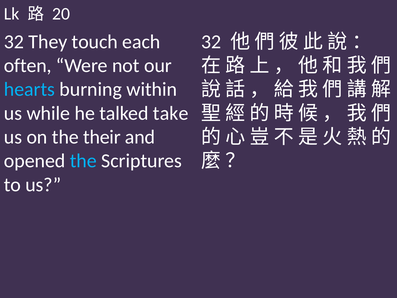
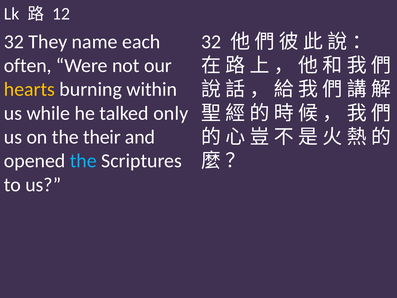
20: 20 -> 12
touch: touch -> name
hearts colour: light blue -> yellow
take: take -> only
